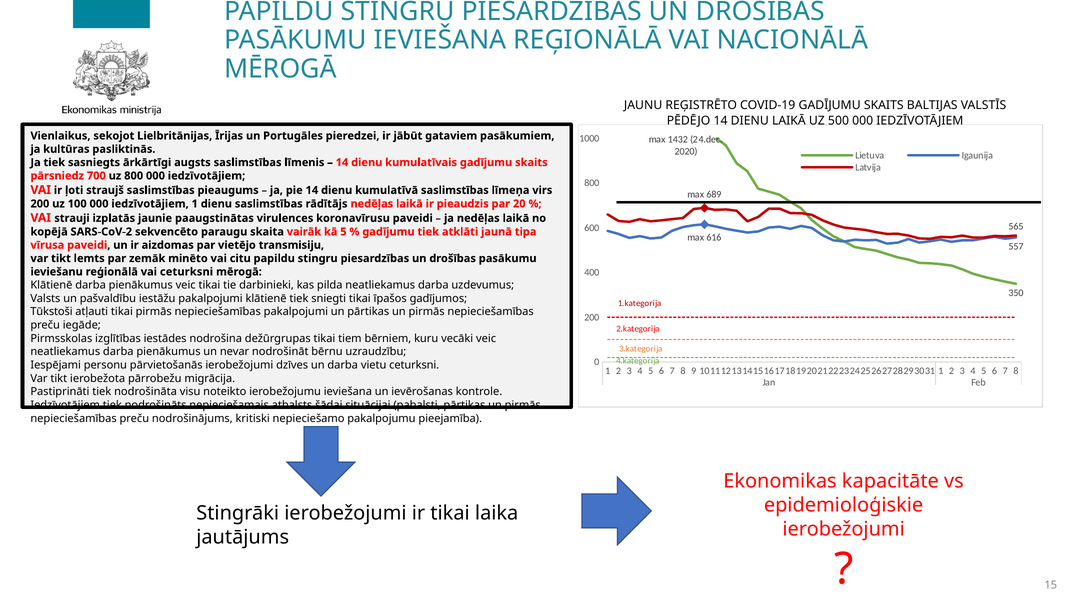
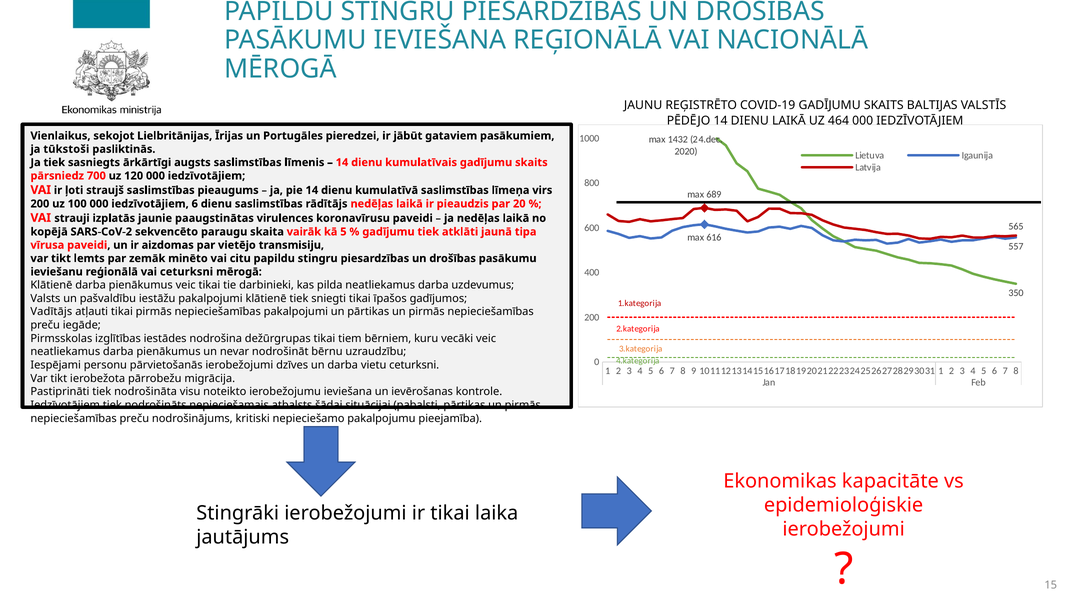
500: 500 -> 464
kultūras: kultūras -> tūkstoši
uz 800: 800 -> 120
iedzīvotājiem 1: 1 -> 6
Tūkstoši: Tūkstoši -> Vadītājs
